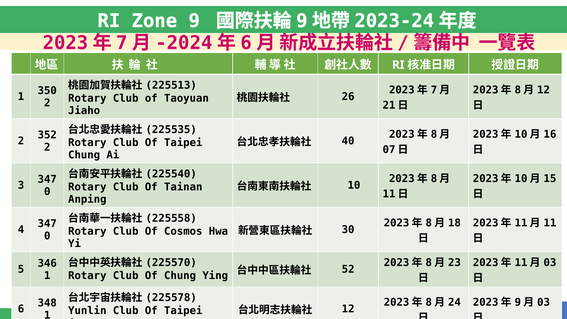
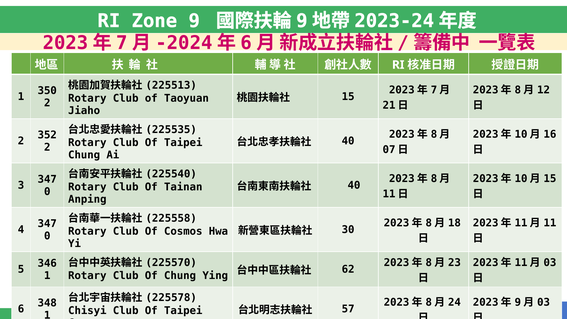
26 at (348, 97): 26 -> 15
10 at (354, 185): 10 -> 40
52: 52 -> 62
Yunlin: Yunlin -> Chisyi
12 at (348, 309): 12 -> 57
